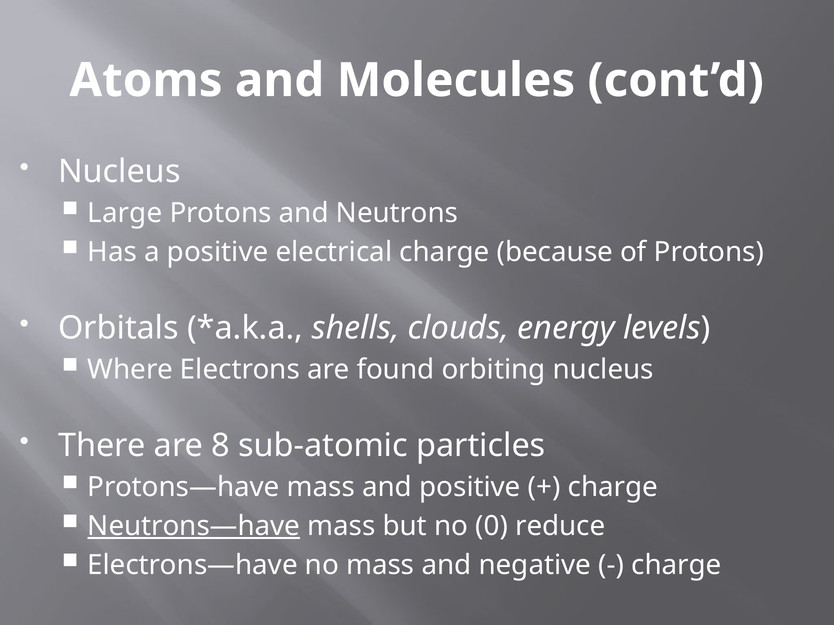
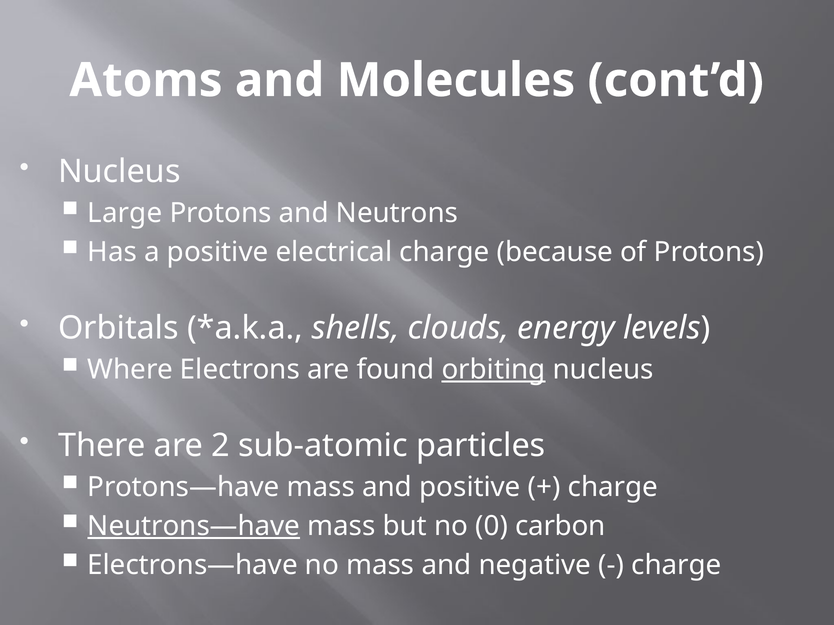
orbiting underline: none -> present
8: 8 -> 2
reduce: reduce -> carbon
